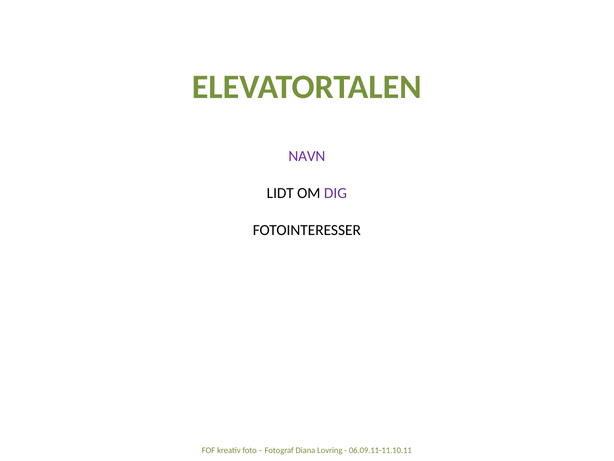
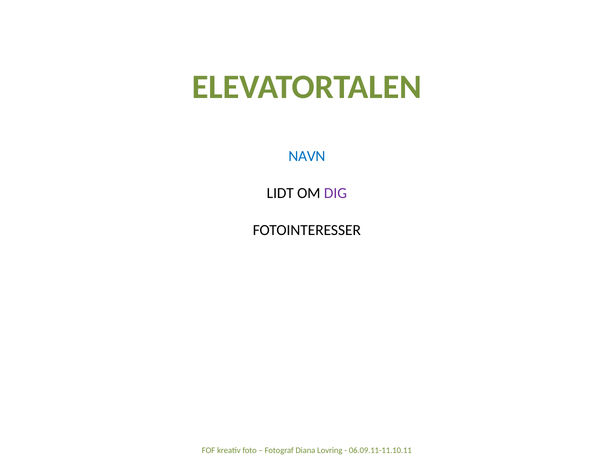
NAVN colour: purple -> blue
